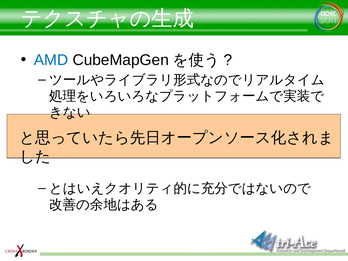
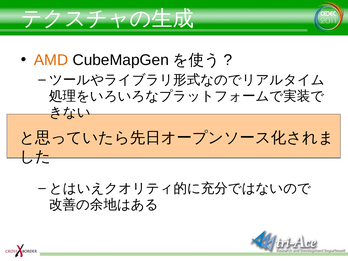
AMD colour: blue -> orange
